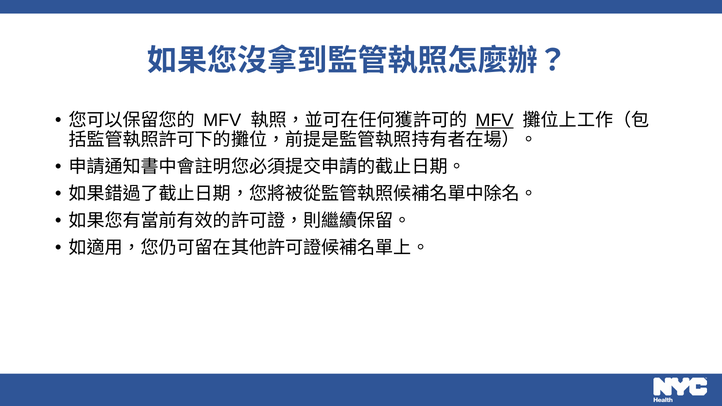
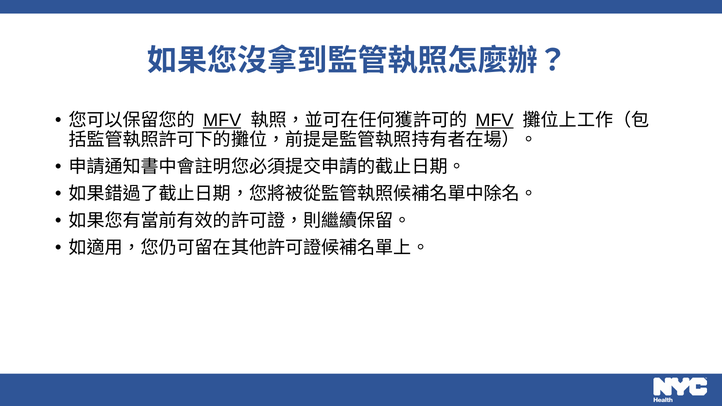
MFV at (222, 120) underline: none -> present
